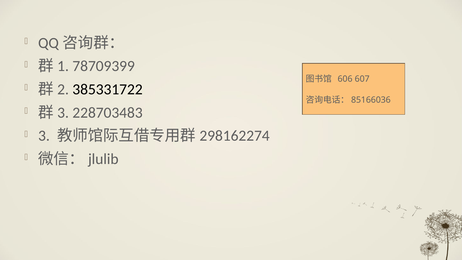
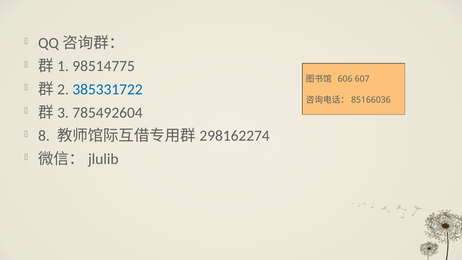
78709399: 78709399 -> 98514775
385331722 colour: black -> blue
228703483: 228703483 -> 785492604
3: 3 -> 8
